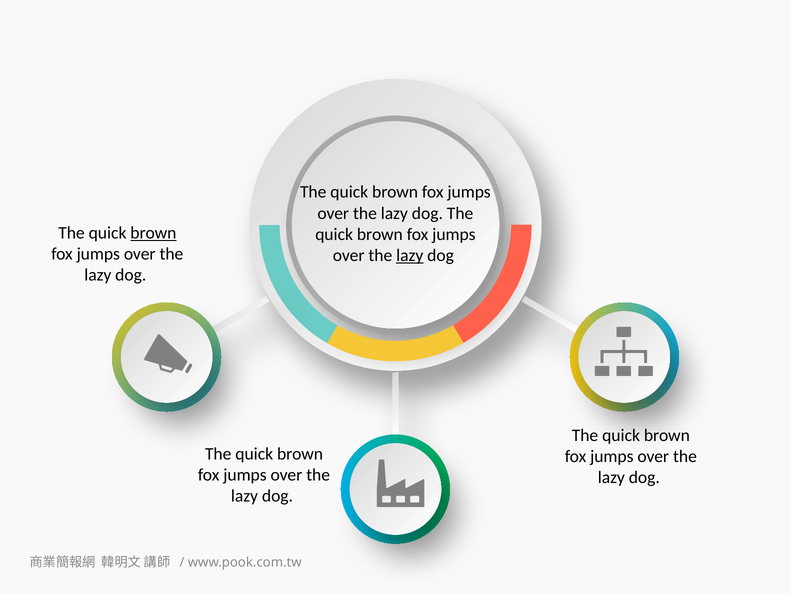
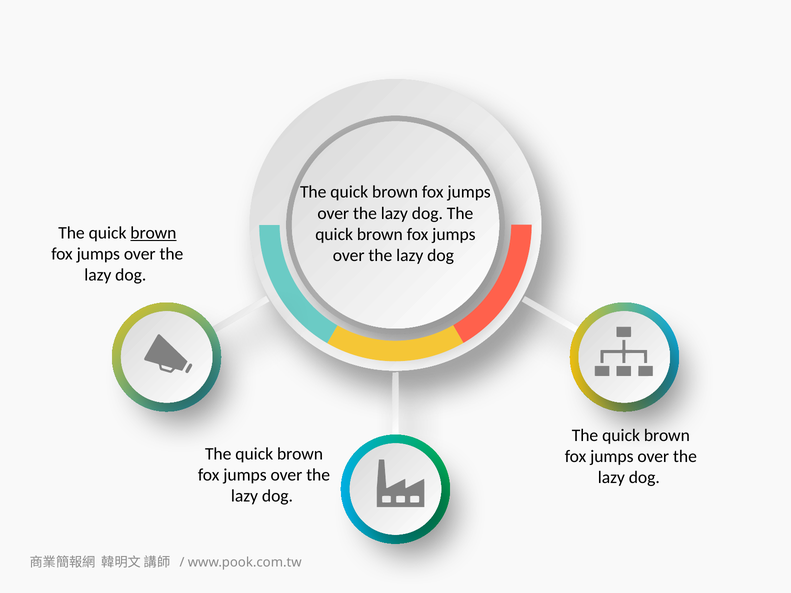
lazy at (410, 255) underline: present -> none
